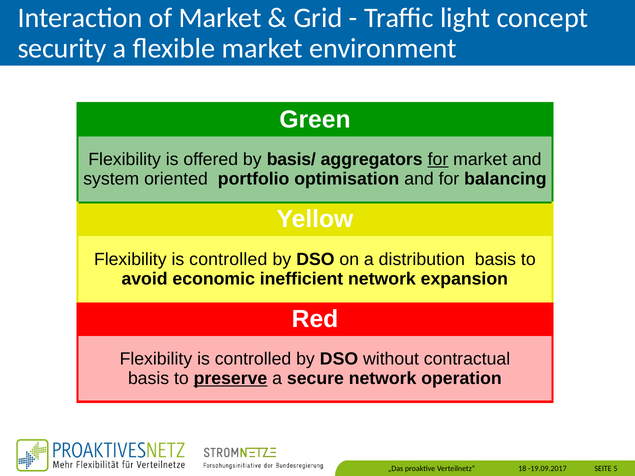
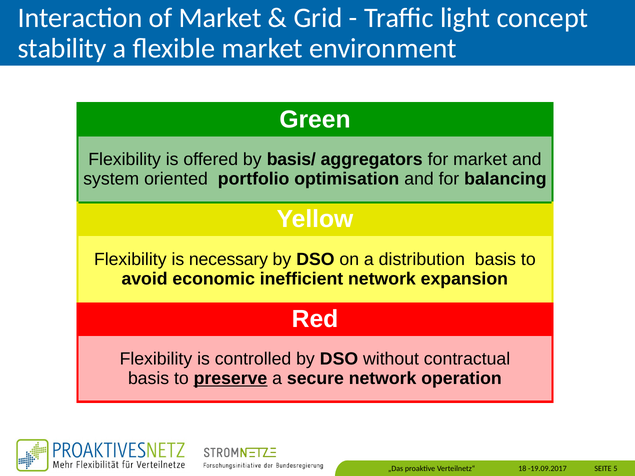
security: security -> stability
for at (438, 160) underline: present -> none
controlled at (228, 259): controlled -> necessary
